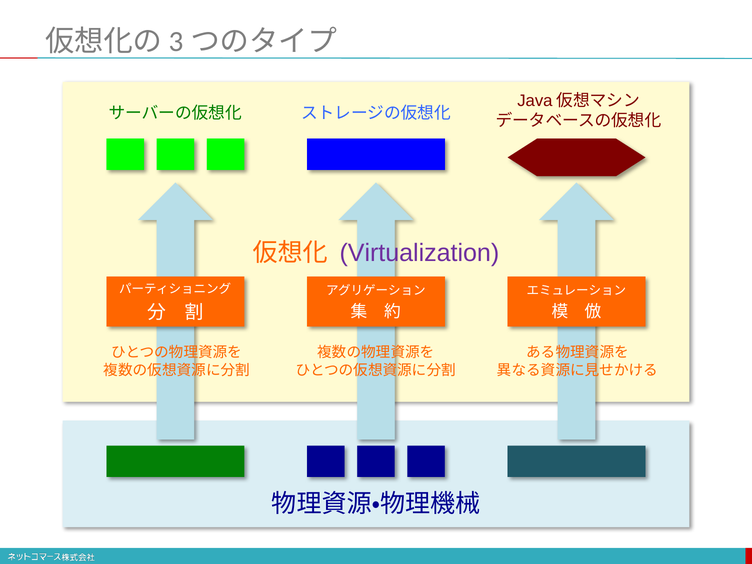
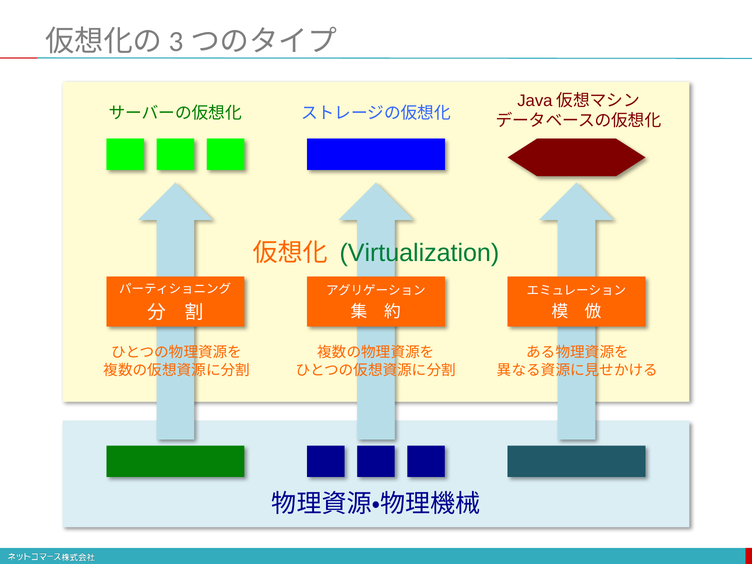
Virtualization colour: purple -> green
